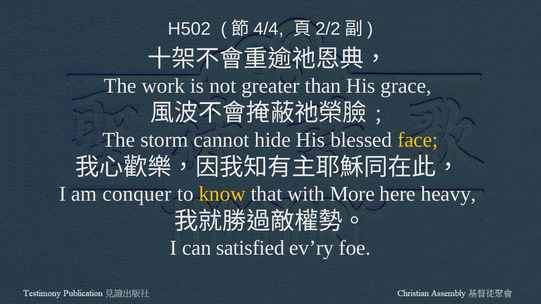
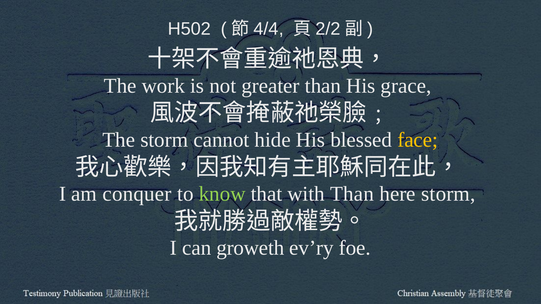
know colour: yellow -> light green
with More: More -> Than
here heavy: heavy -> storm
satisfied: satisfied -> groweth
